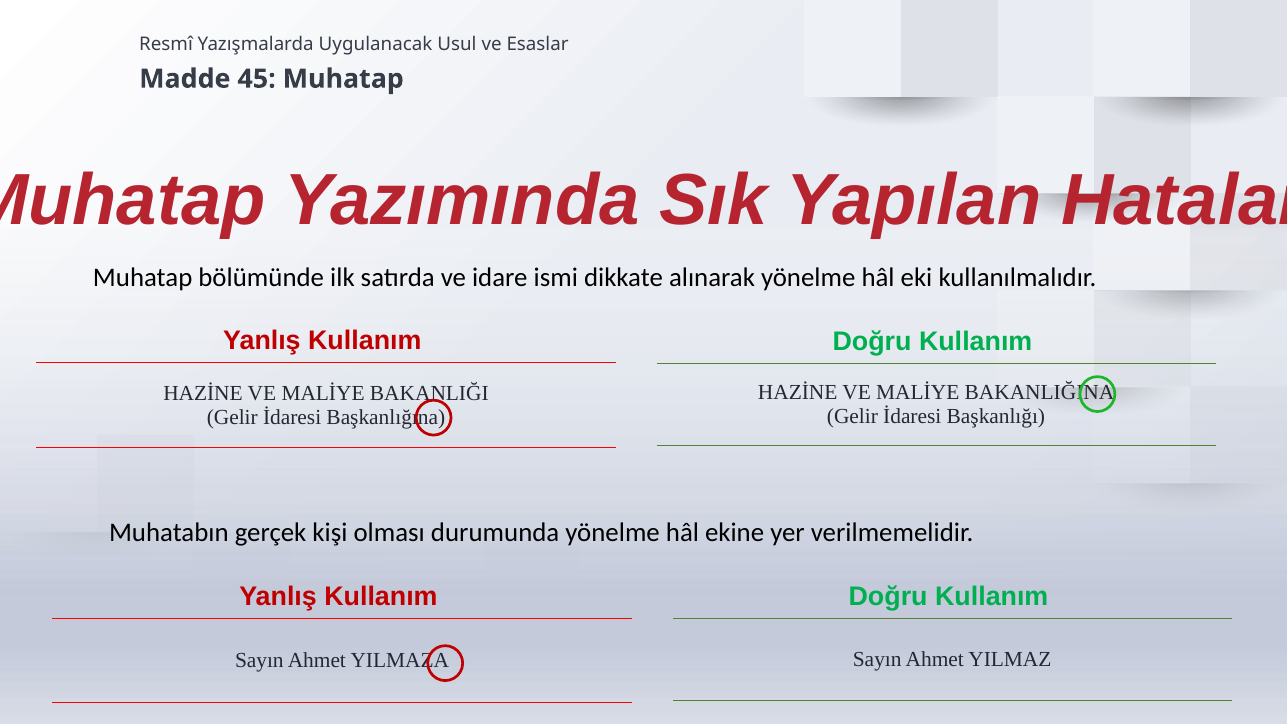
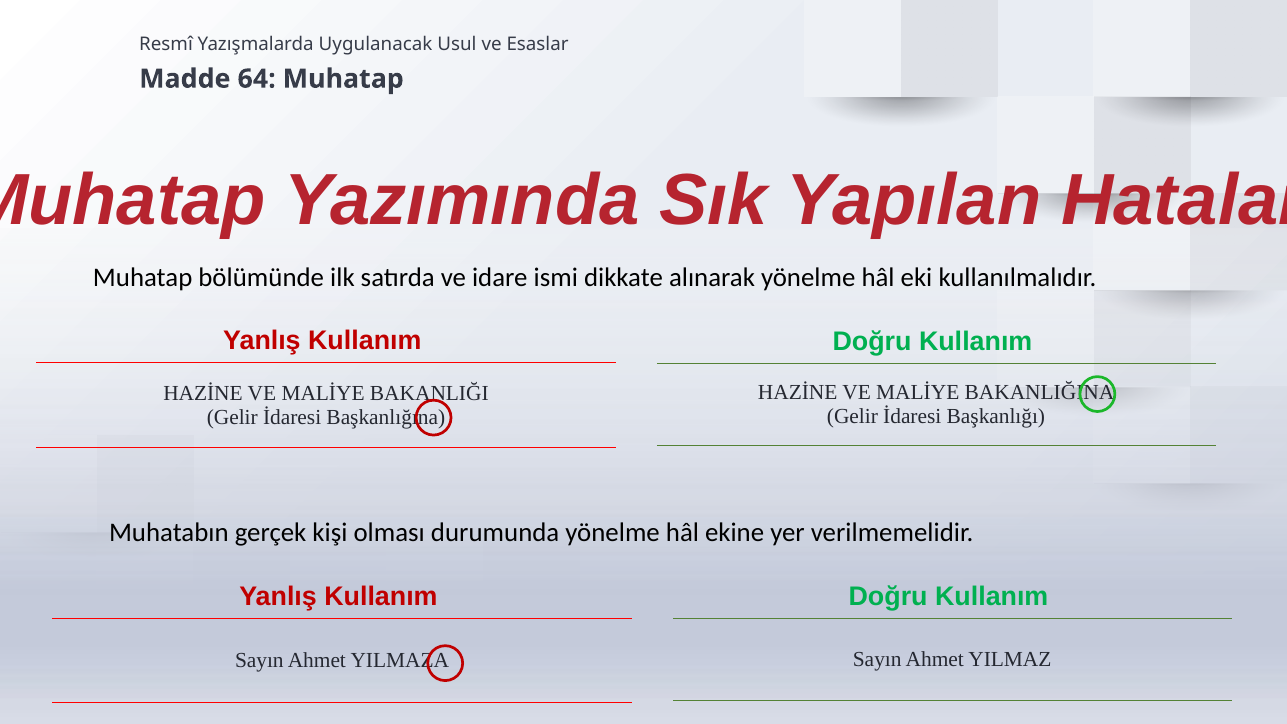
45: 45 -> 64
